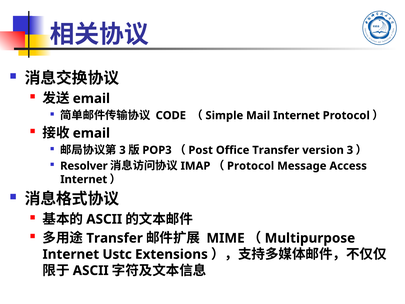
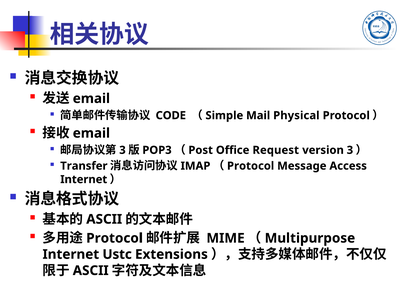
Mail Internet: Internet -> Physical
Office Transfer: Transfer -> Request
Resolver: Resolver -> Transfer
Transfer at (115, 238): Transfer -> Protocol
